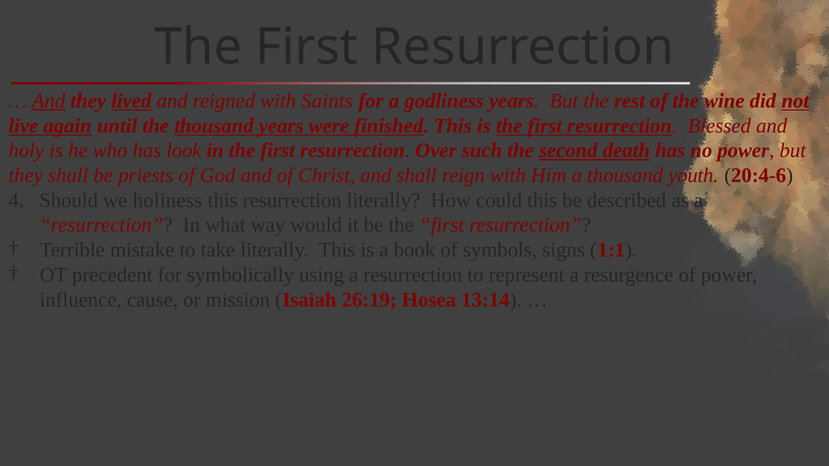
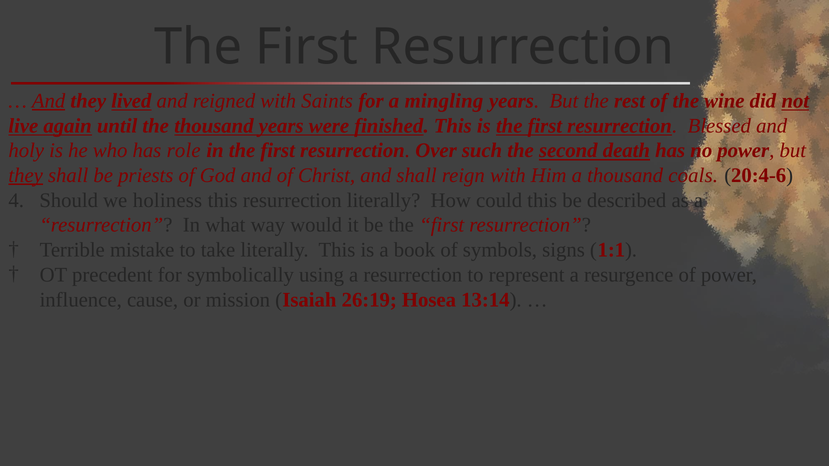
godliness: godliness -> mingling
look: look -> role
they at (26, 176) underline: none -> present
youth: youth -> coals
